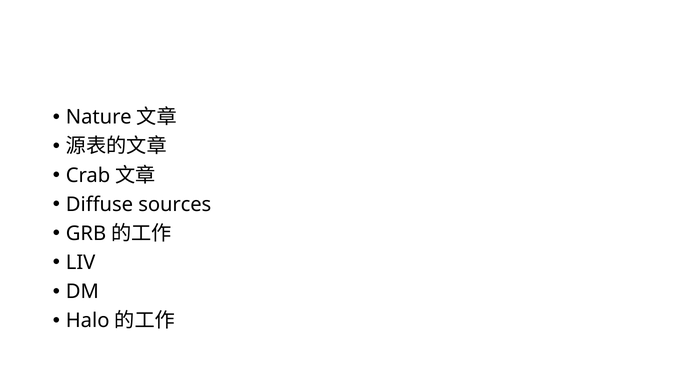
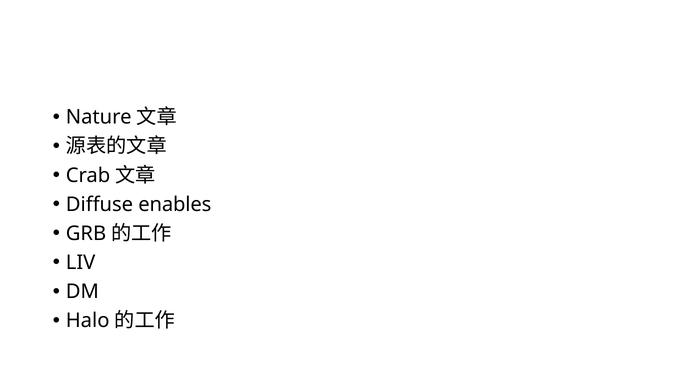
sources: sources -> enables
